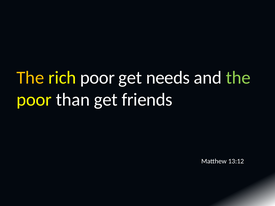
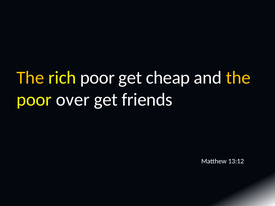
needs: needs -> cheap
the at (238, 78) colour: light green -> yellow
than: than -> over
